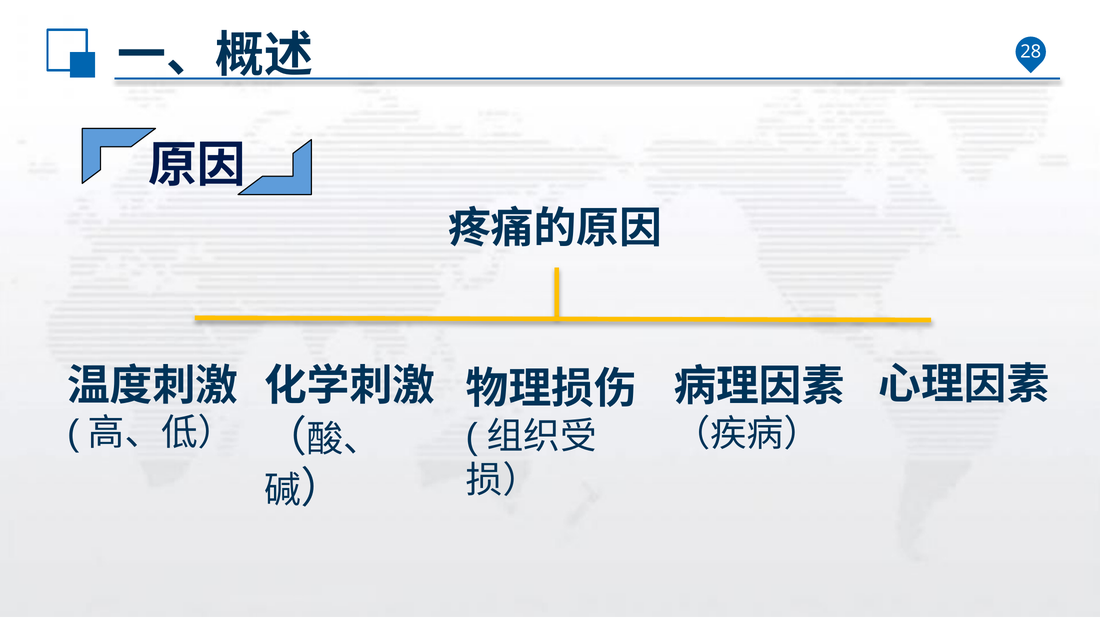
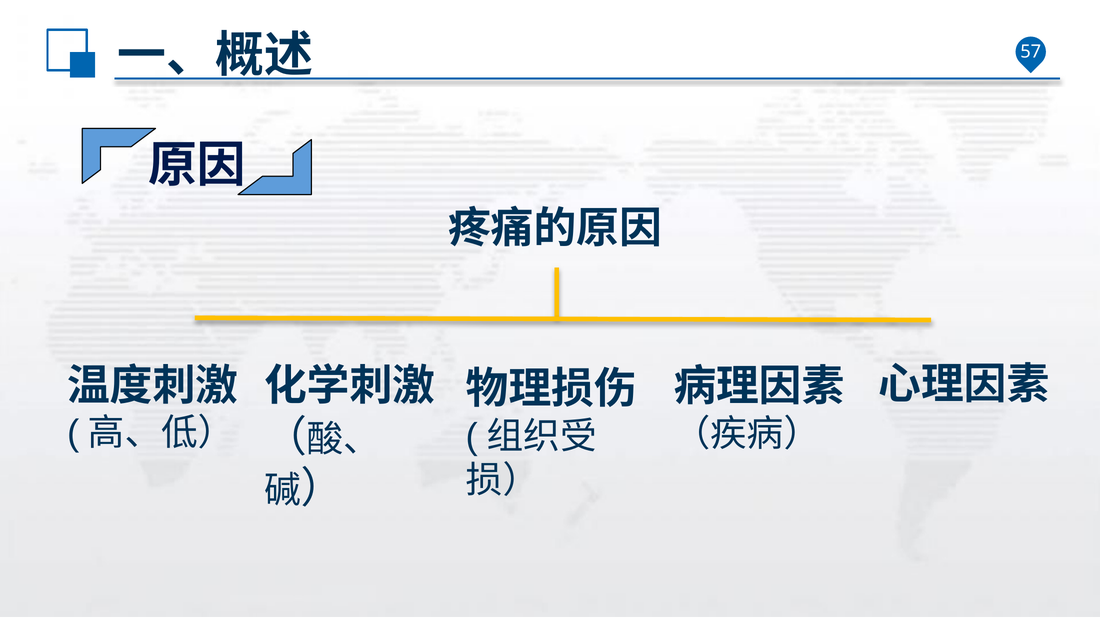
28: 28 -> 57
